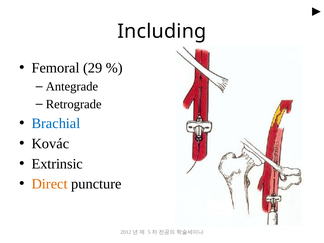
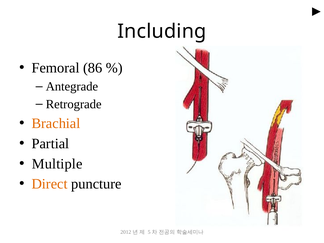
29: 29 -> 86
Brachial colour: blue -> orange
Kovác: Kovác -> Partial
Extrinsic: Extrinsic -> Multiple
